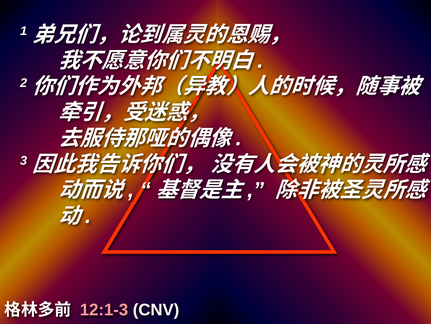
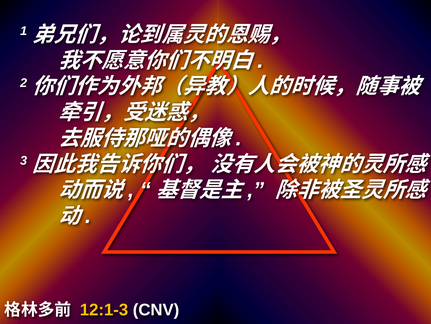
12:1-3 colour: pink -> yellow
